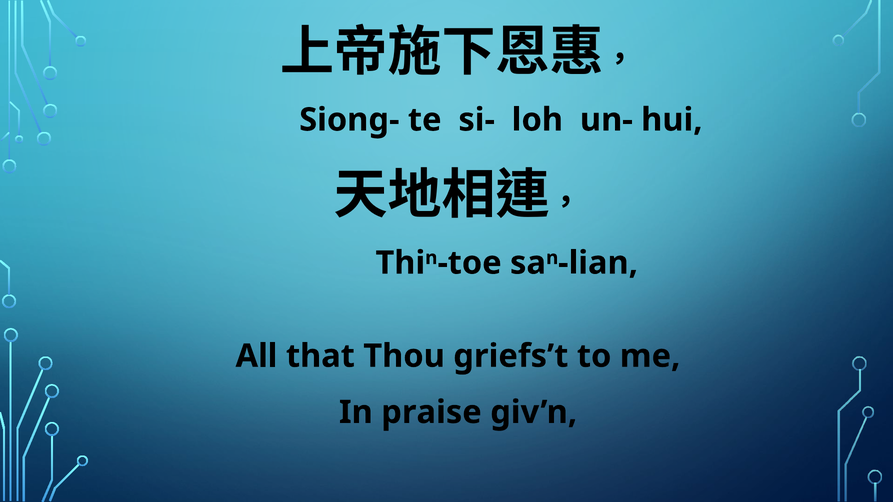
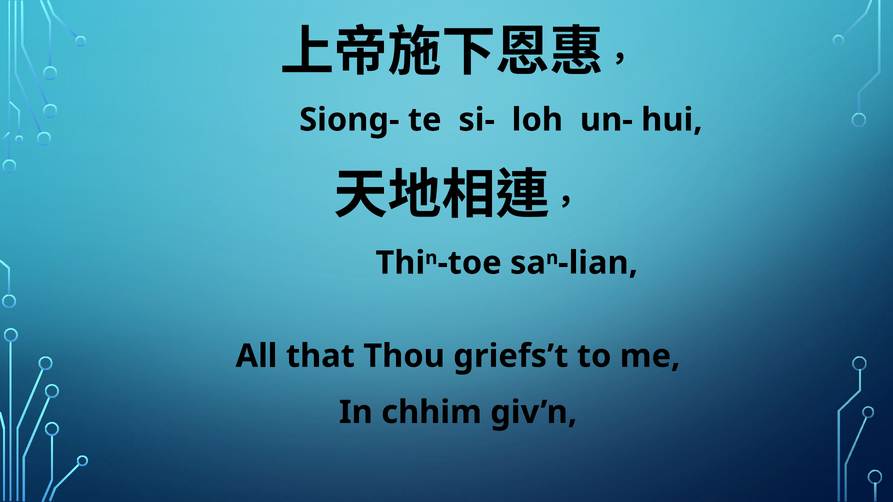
praise: praise -> chhim
